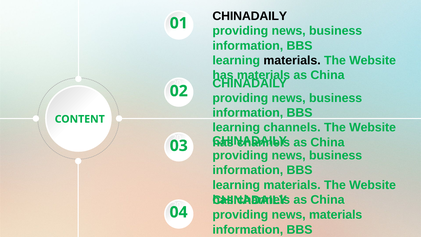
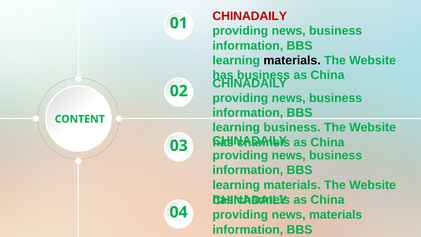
CHINADAILY at (250, 16) colour: black -> red
has materials: materials -> business
learning channels: channels -> business
